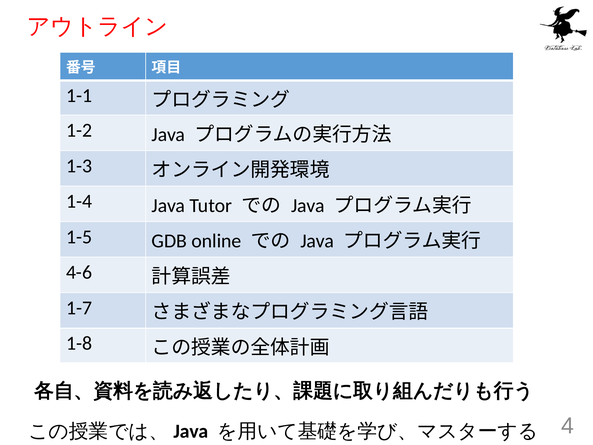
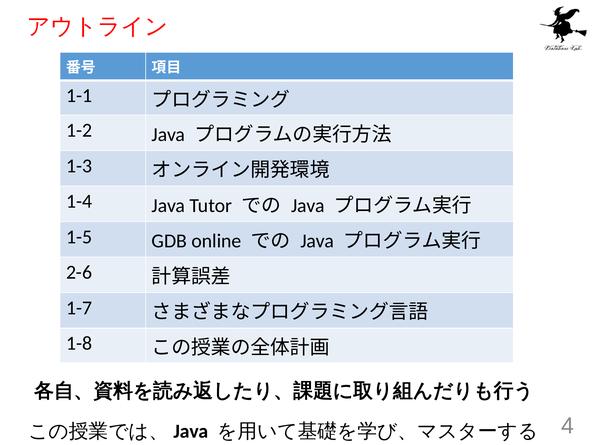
4-6: 4-6 -> 2-6
